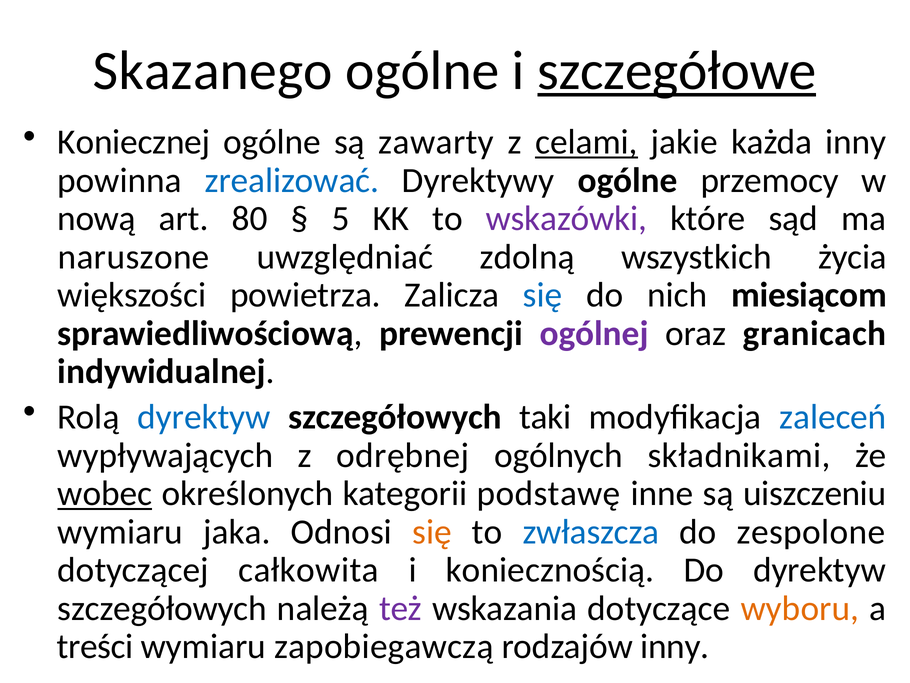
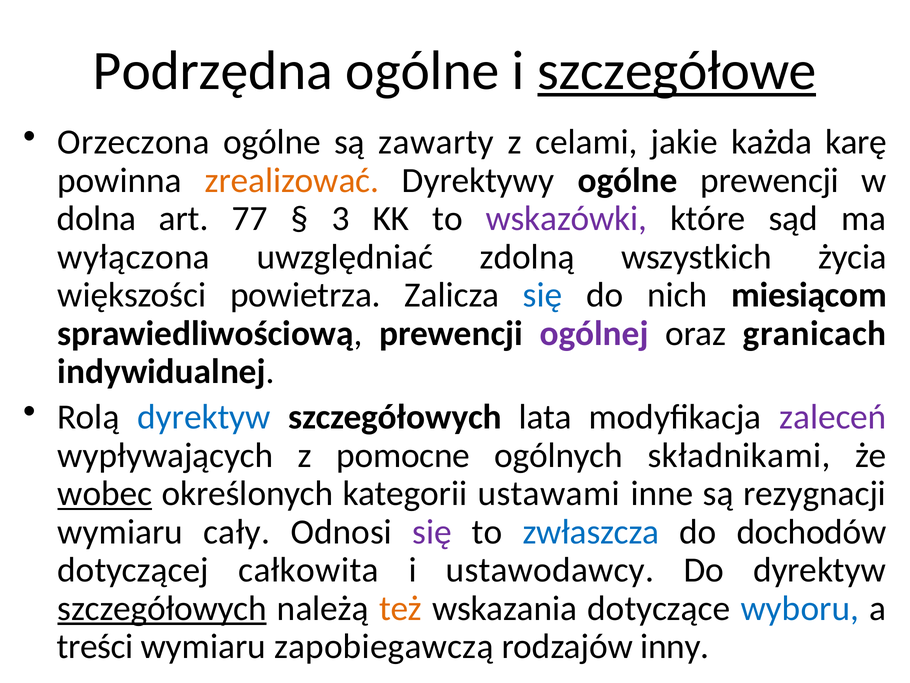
Skazanego: Skazanego -> Podrzędna
Koniecznej: Koniecznej -> Orzeczona
celami underline: present -> none
każda inny: inny -> karę
zrealizować colour: blue -> orange
ogólne przemocy: przemocy -> prewencji
nową: nową -> dolna
80: 80 -> 77
5: 5 -> 3
naruszone: naruszone -> wyłączona
taki: taki -> lata
zaleceń colour: blue -> purple
odrębnej: odrębnej -> pomocne
podstawę: podstawę -> ustawami
uiszczeniu: uiszczeniu -> rezygnacji
jaka: jaka -> cały
się at (432, 532) colour: orange -> purple
zespolone: zespolone -> dochodów
koniecznością: koniecznością -> ustawodawcy
szczegółowych at (162, 608) underline: none -> present
też colour: purple -> orange
wyboru colour: orange -> blue
